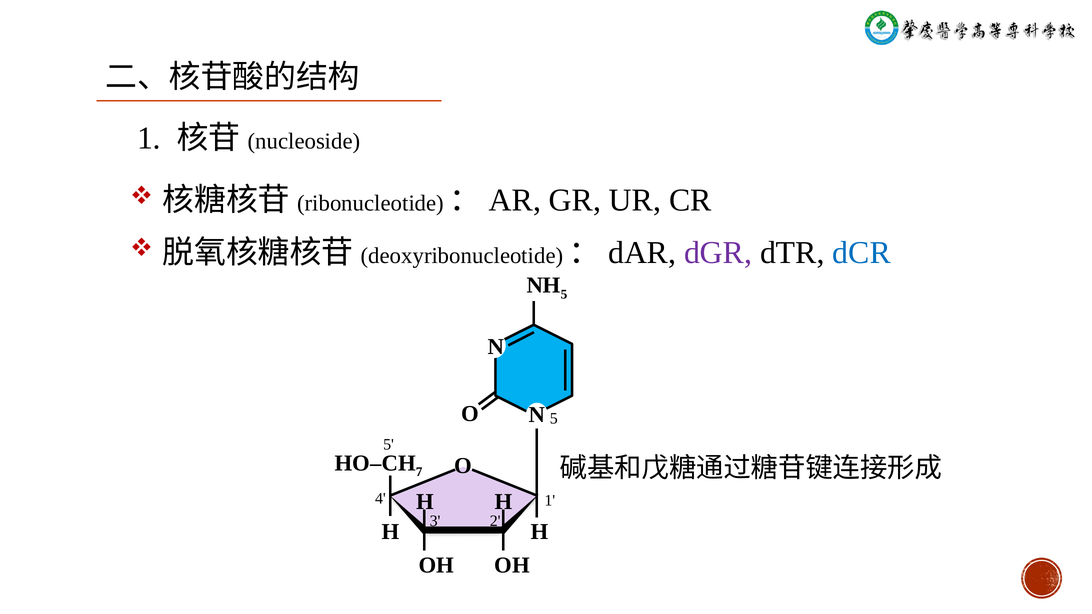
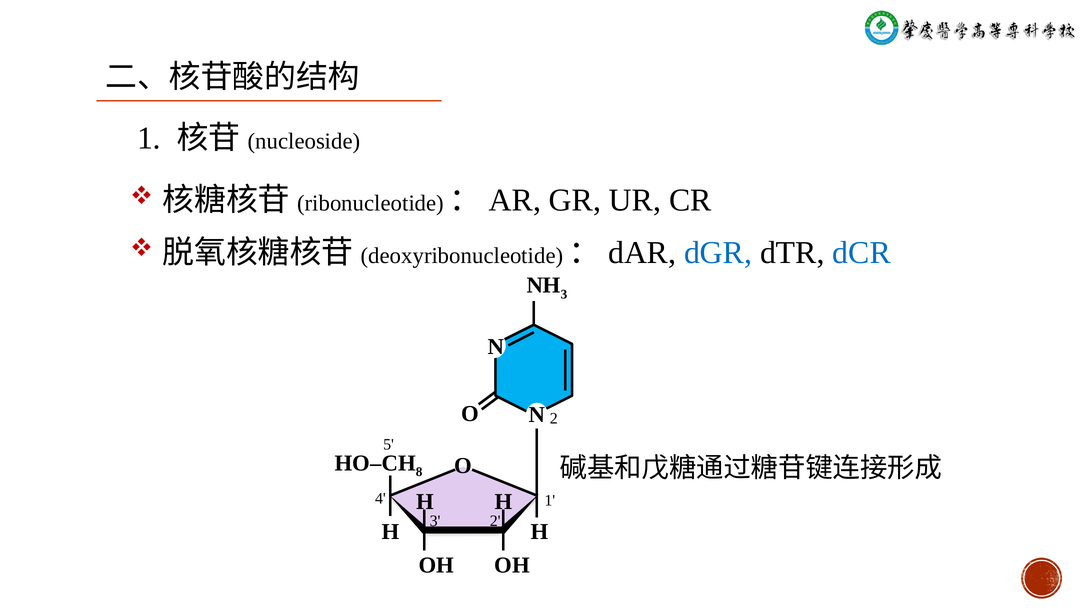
dGR colour: purple -> blue
5 at (564, 294): 5 -> 3
O 5: 5 -> 2
7: 7 -> 8
